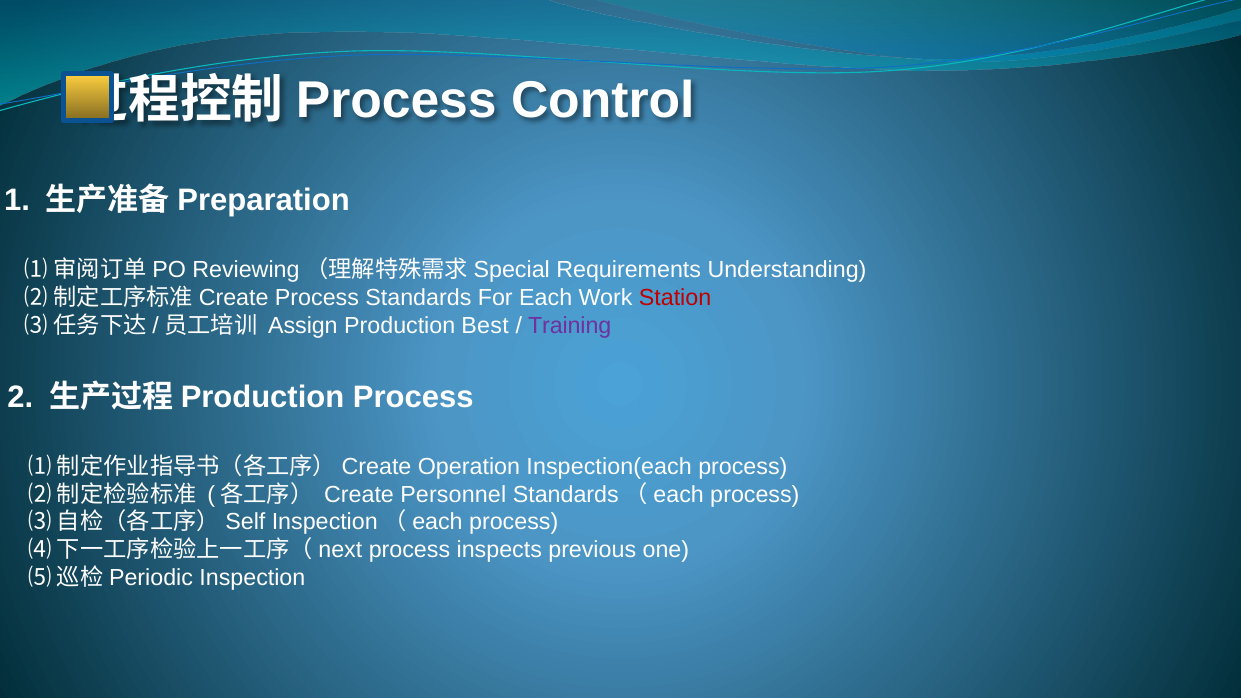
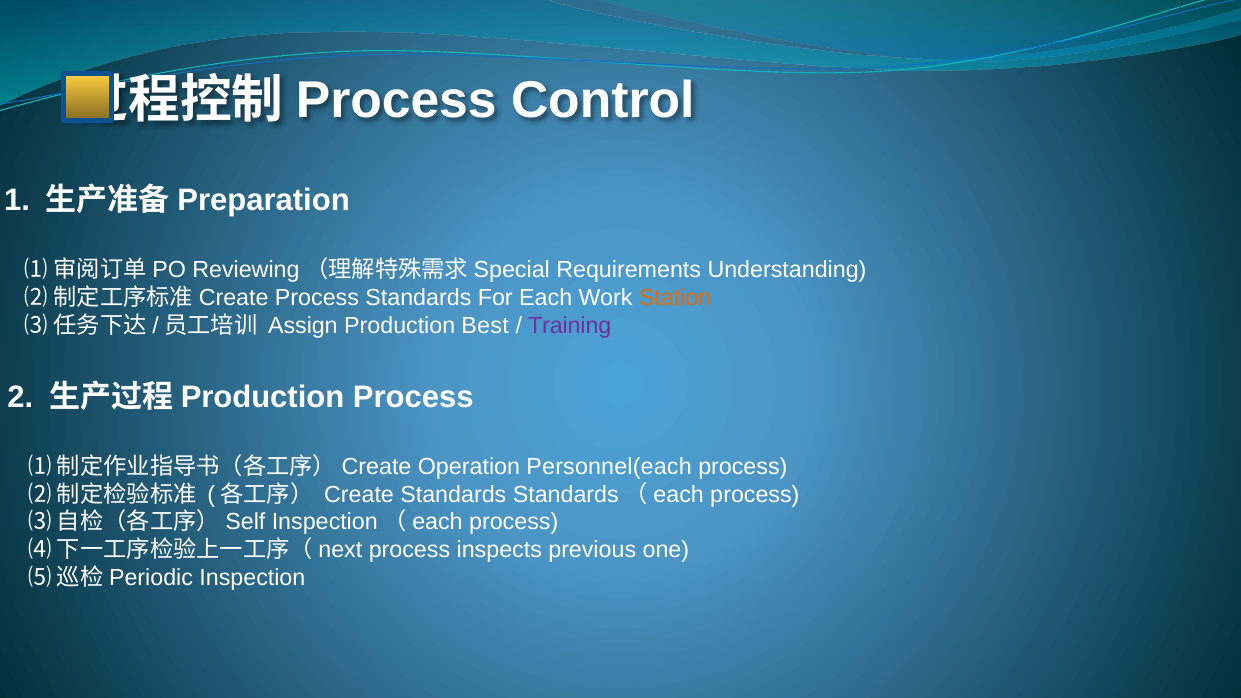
Station colour: red -> orange
Inspection(each: Inspection(each -> Personnel(each
Create Personnel: Personnel -> Standards
